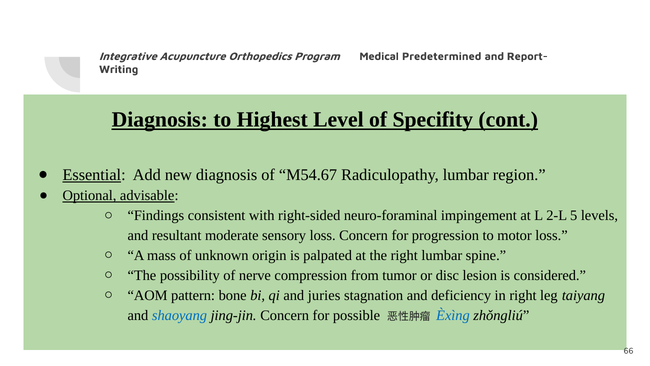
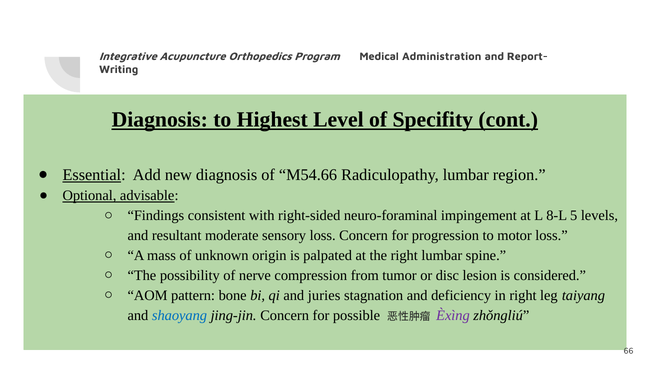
Predetermined: Predetermined -> Administration
M54.67: M54.67 -> M54.66
2-L: 2-L -> 8-L
Èxìng colour: blue -> purple
